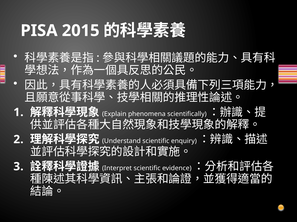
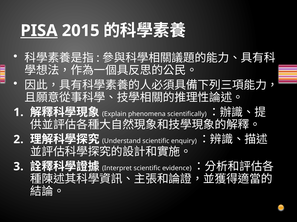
PISA underline: none -> present
